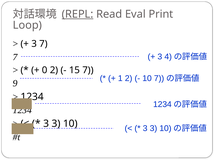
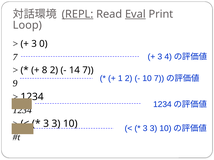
Eval underline: none -> present
3 7: 7 -> 0
0: 0 -> 8
15: 15 -> 14
